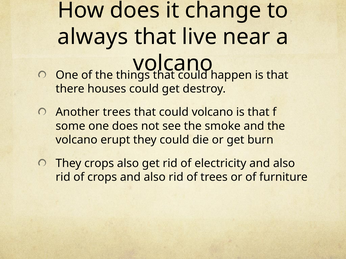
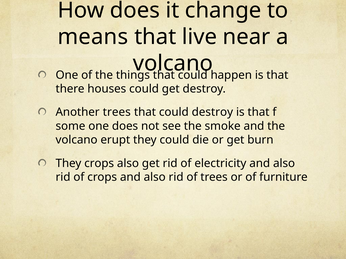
always: always -> means
could volcano: volcano -> destroy
